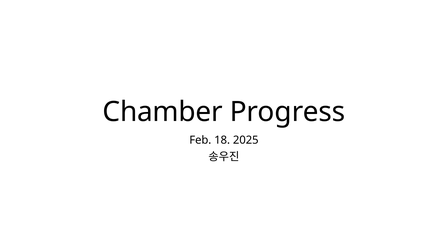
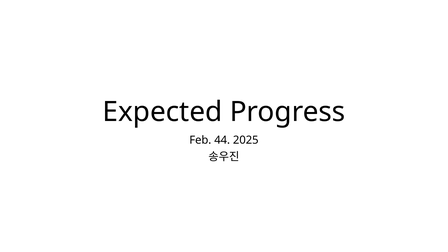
Chamber: Chamber -> Expected
18: 18 -> 44
